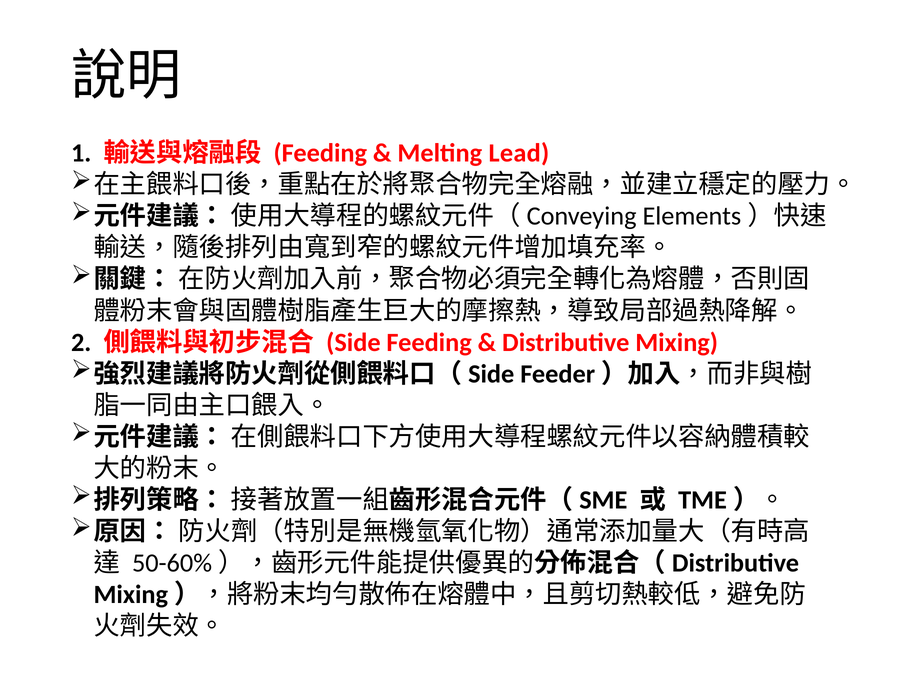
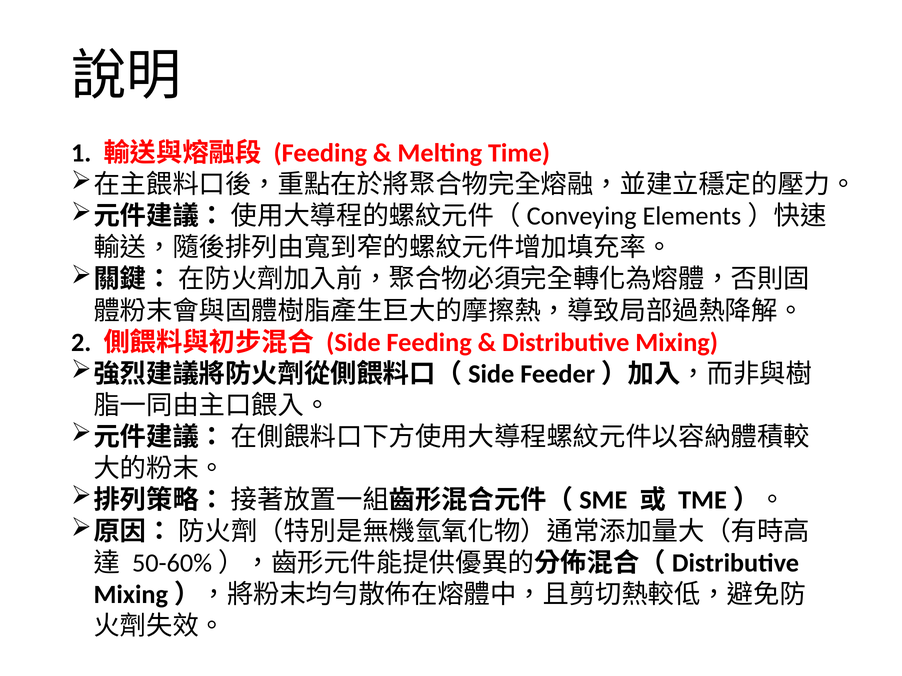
Lead: Lead -> Time
